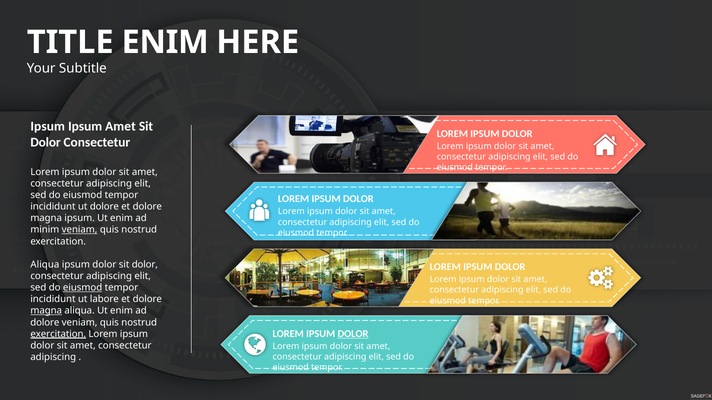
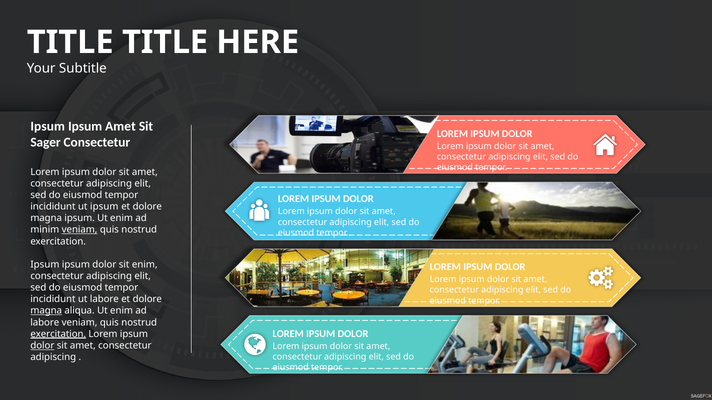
ENIM at (165, 42): ENIM -> TITLE
Dolor at (46, 143): Dolor -> Sager
ut dolore: dolore -> ipsum
Aliqua at (45, 265): Aliqua -> Ipsum
dolor sit dolor: dolor -> enim
eiusmod at (83, 288) underline: present -> none
dolore at (45, 323): dolore -> labore
DOLOR at (353, 334) underline: present -> none
dolor at (42, 346) underline: none -> present
